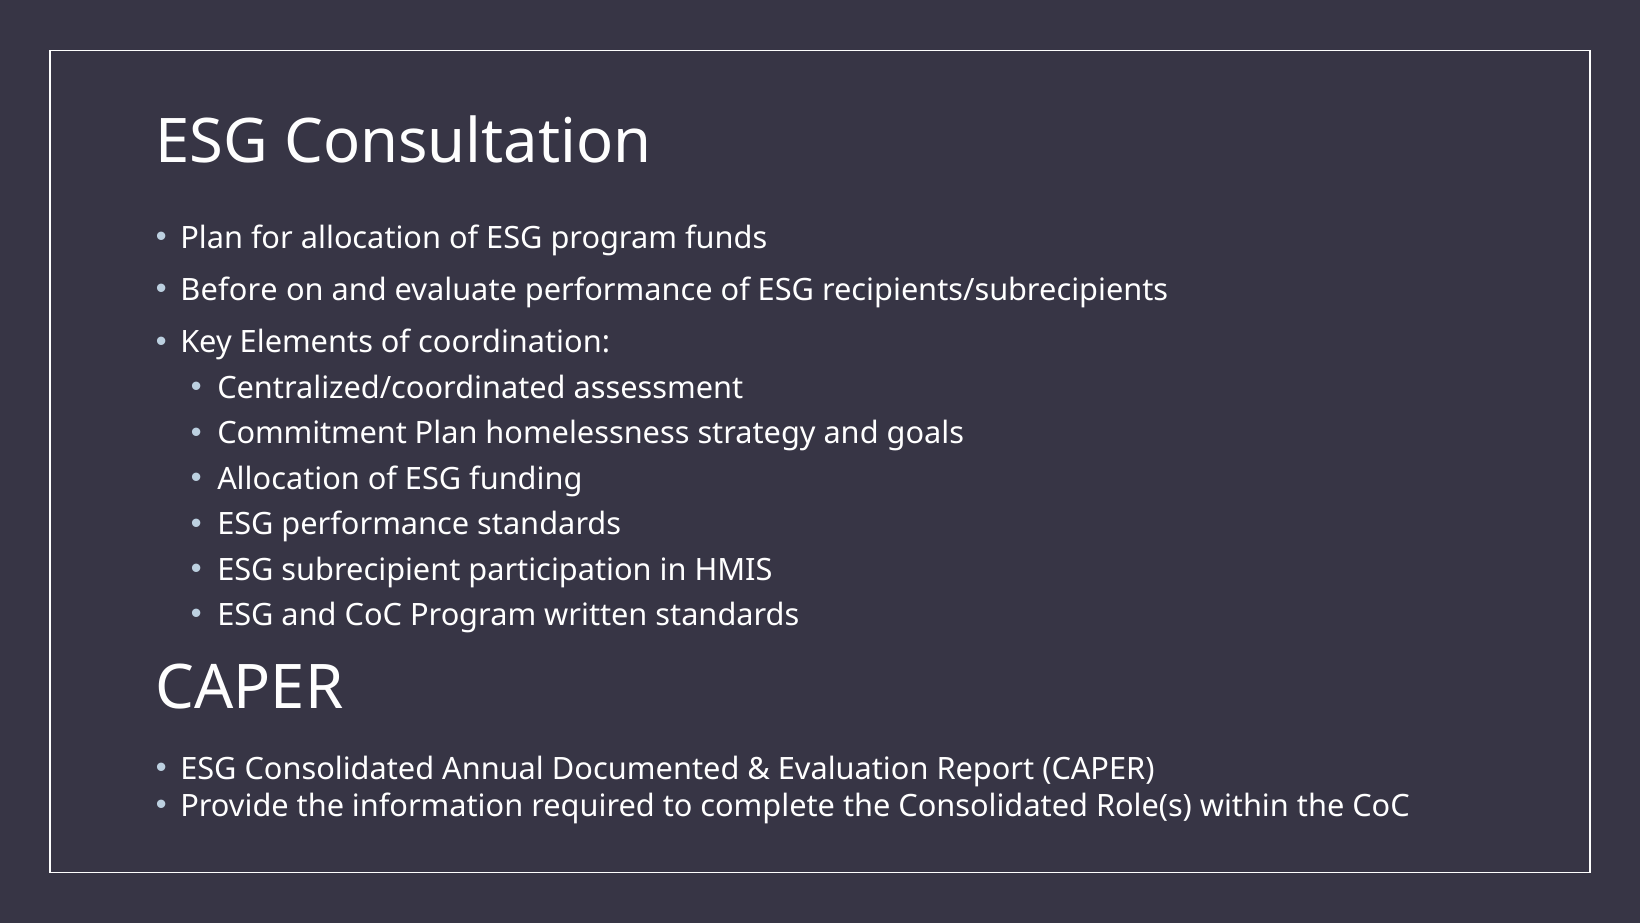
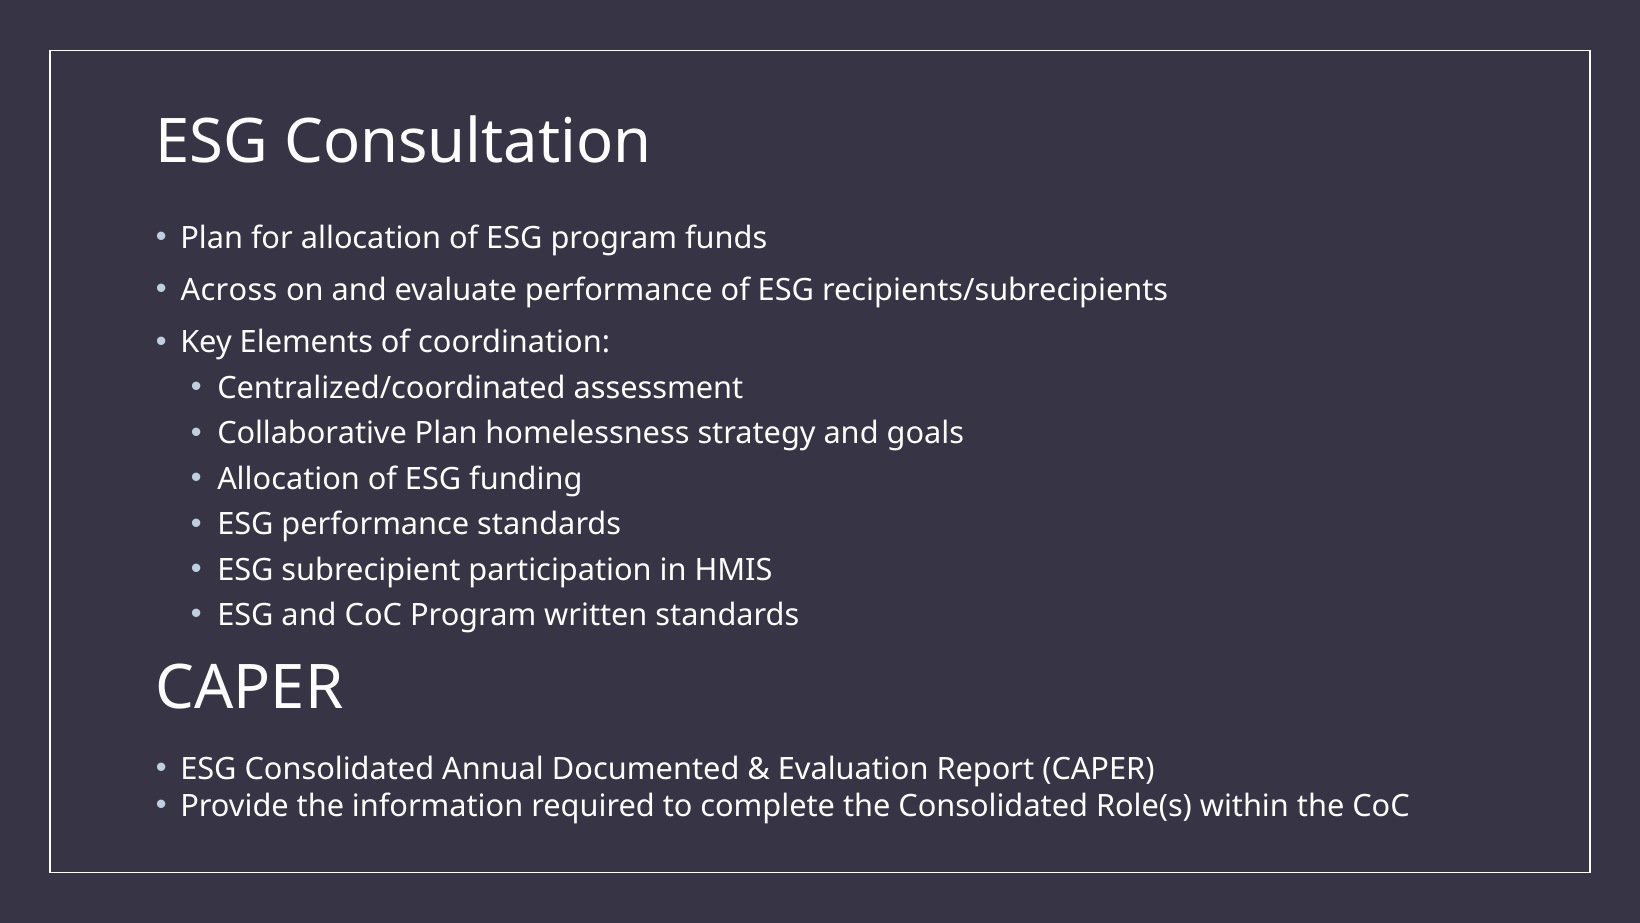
Before: Before -> Across
Commitment: Commitment -> Collaborative
